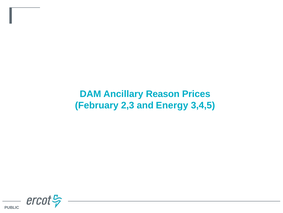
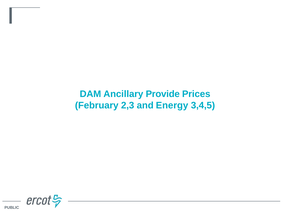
Reason: Reason -> Provide
